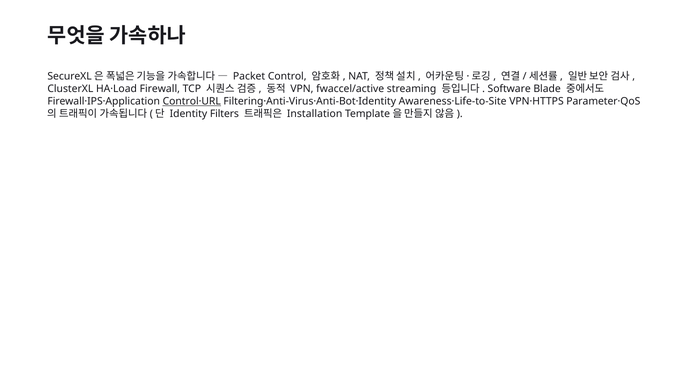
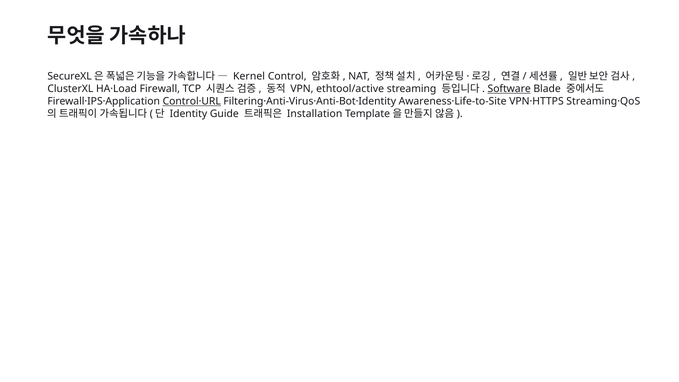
Packet: Packet -> Kernel
fwaccel/active: fwaccel/active -> ethtool/active
Software underline: none -> present
Parameter·QoS: Parameter·QoS -> Streaming·QoS
Filters: Filters -> Guide
